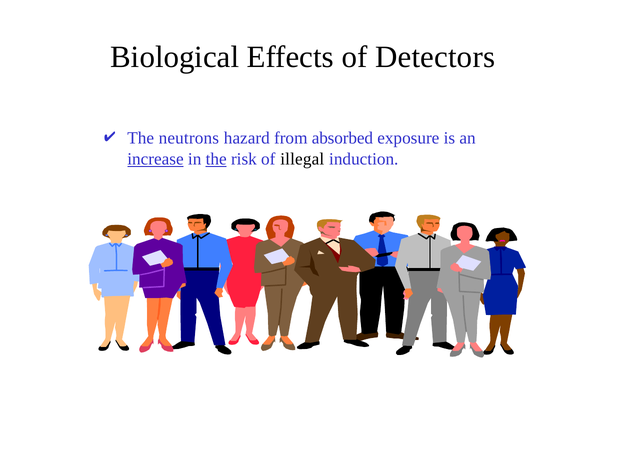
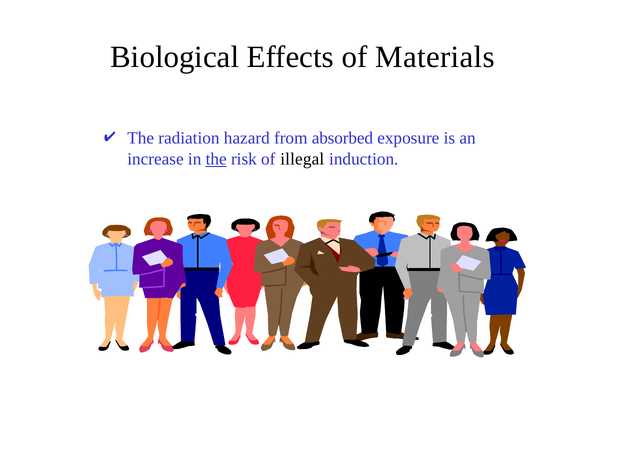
Detectors: Detectors -> Materials
neutrons: neutrons -> radiation
increase underline: present -> none
